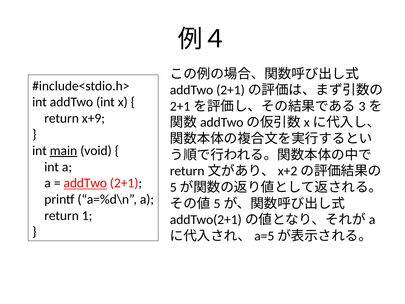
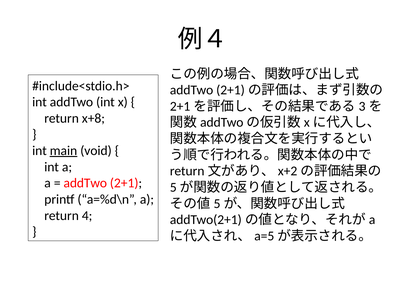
x+9: x+9 -> x+8
addTwo at (85, 183) underline: present -> none
1: 1 -> 4
